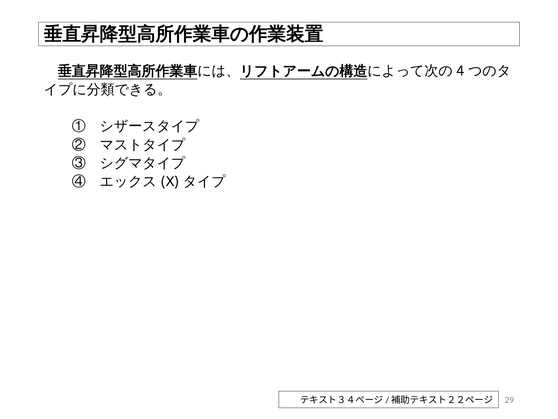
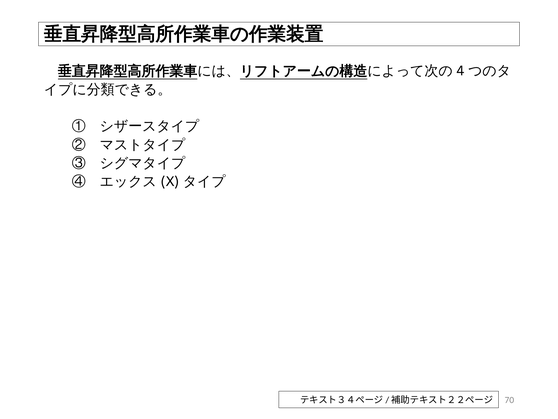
29: 29 -> 70
